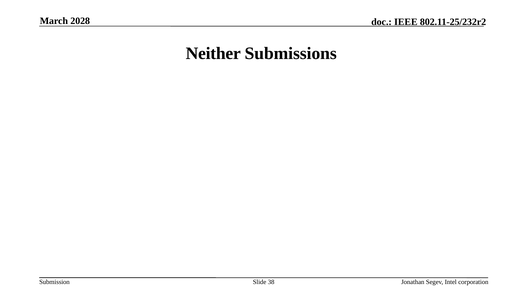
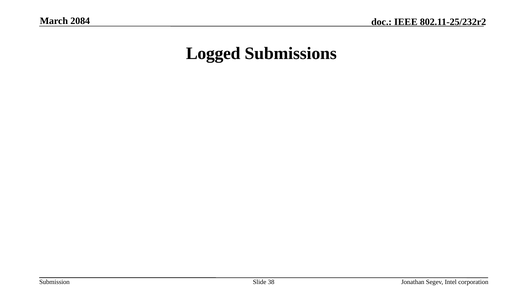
2028: 2028 -> 2084
Neither: Neither -> Logged
